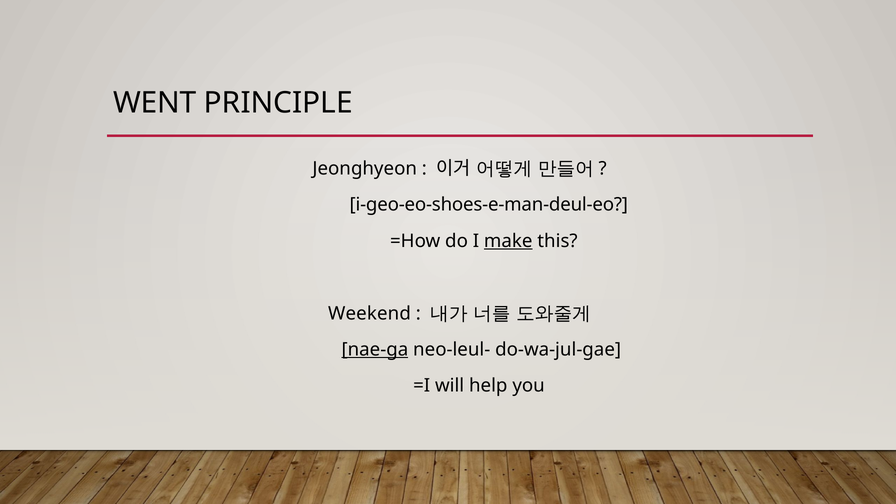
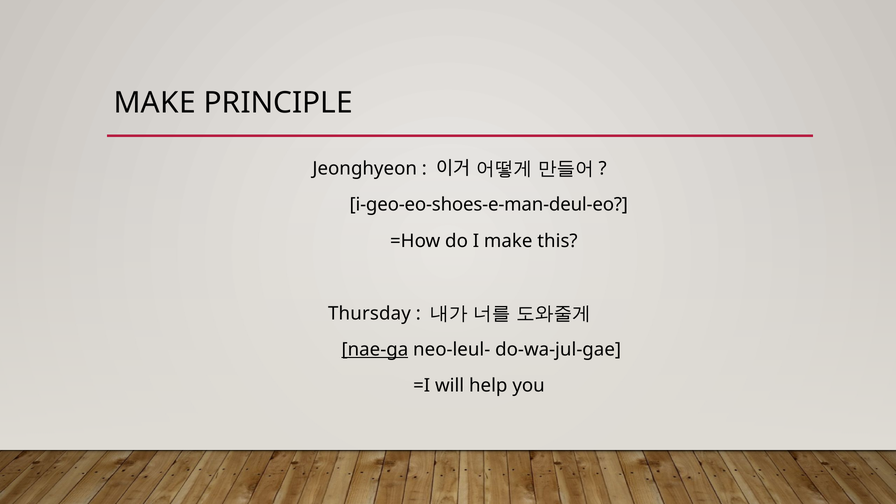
WENT at (155, 103): WENT -> MAKE
make at (508, 241) underline: present -> none
Weekend: Weekend -> Thursday
